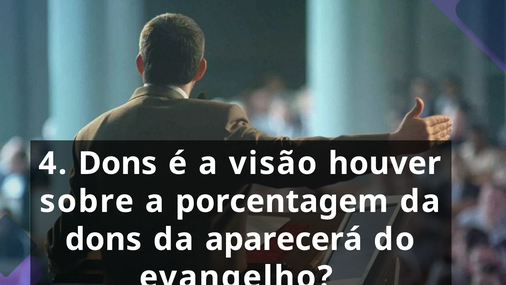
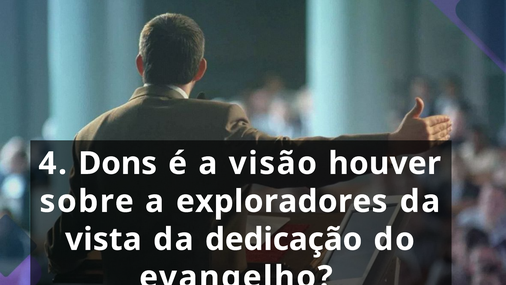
porcentagem: porcentagem -> exploradores
dons at (103, 239): dons -> vista
aparecerá: aparecerá -> dedicação
